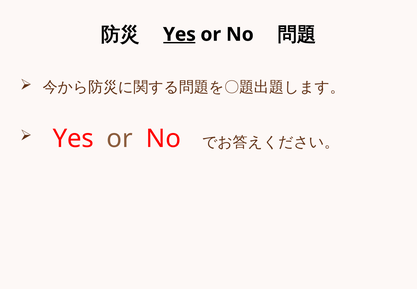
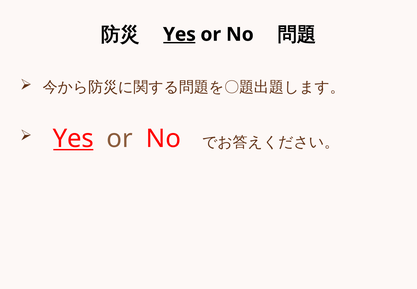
Yes at (73, 138) underline: none -> present
